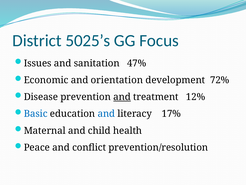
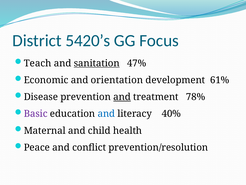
5025’s: 5025’s -> 5420’s
Issues: Issues -> Teach
sanitation underline: none -> present
72%: 72% -> 61%
12%: 12% -> 78%
Basic colour: blue -> purple
17%: 17% -> 40%
